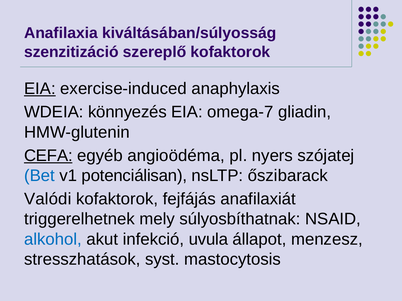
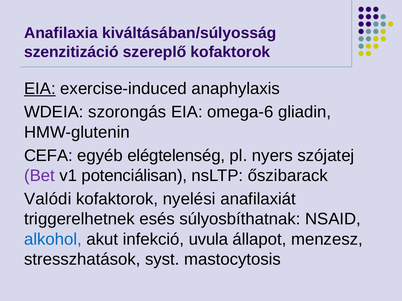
könnyezés: könnyezés -> szorongás
omega-7: omega-7 -> omega-6
CEFA underline: present -> none
angioödéma: angioödéma -> elégtelenség
Bet colour: blue -> purple
fejfájás: fejfájás -> nyelési
mely: mely -> esés
